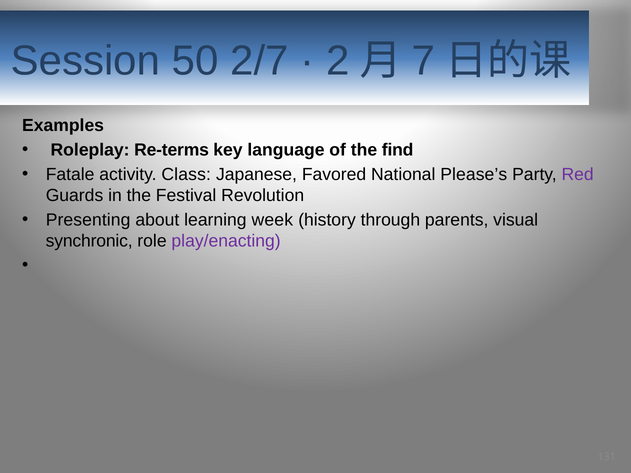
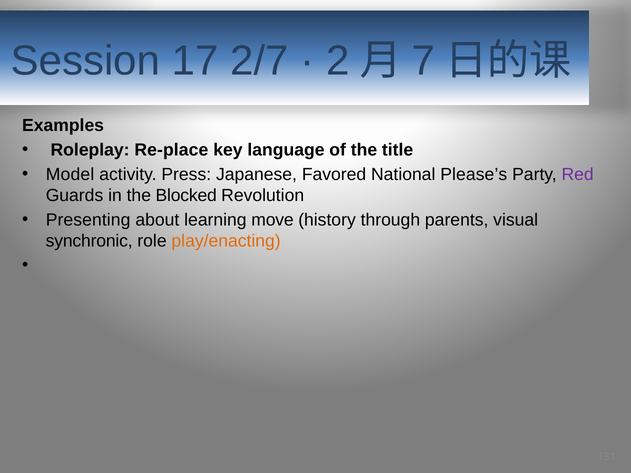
50: 50 -> 17
Re-terms: Re-terms -> Re-place
find: find -> title
Fatale: Fatale -> Model
Class: Class -> Press
Festival: Festival -> Blocked
week: week -> move
play/enacting colour: purple -> orange
